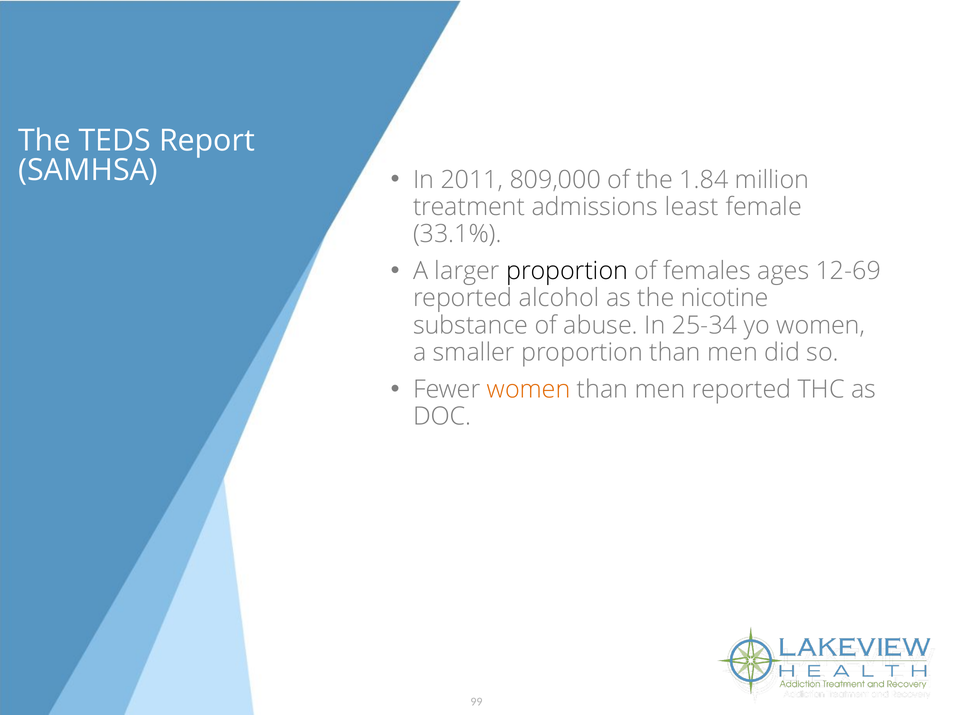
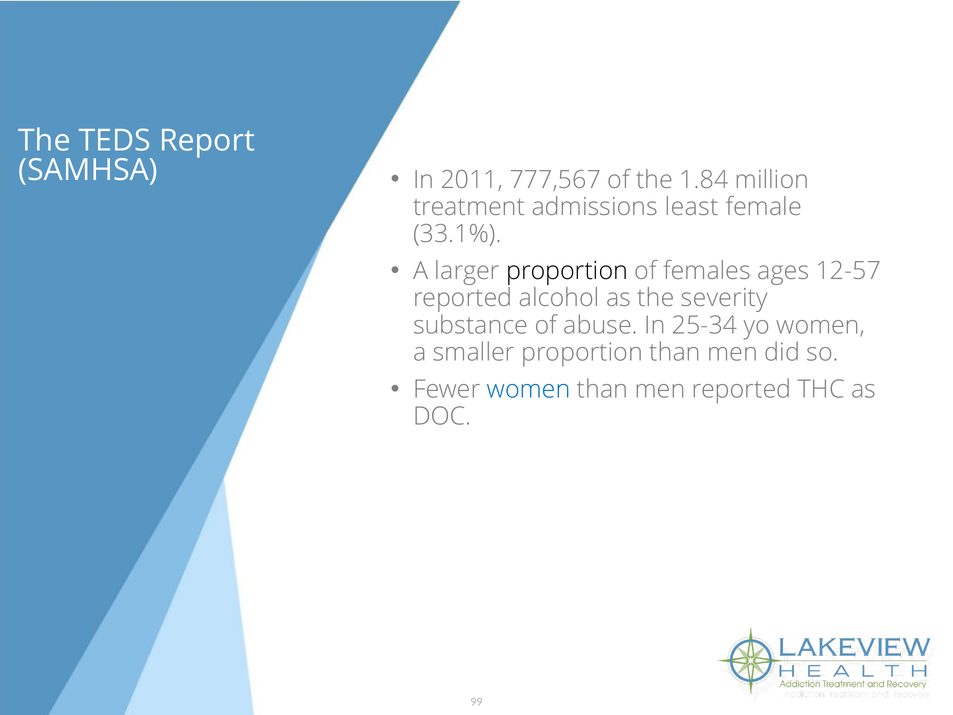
809,000: 809,000 -> 777,567
12-69: 12-69 -> 12-57
nicotine: nicotine -> severity
women at (529, 389) colour: orange -> blue
